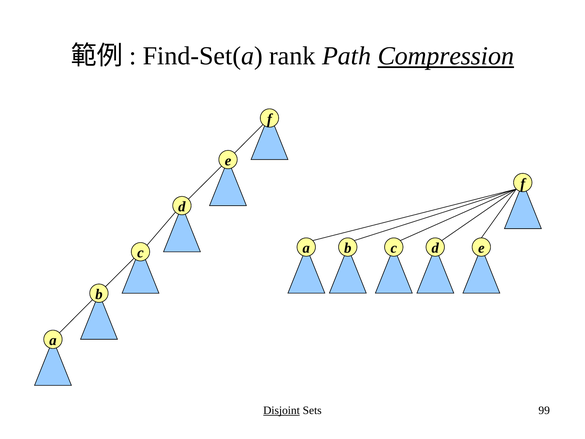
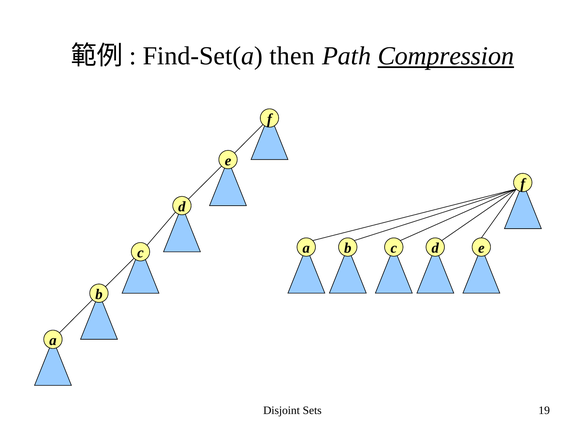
rank: rank -> then
Disjoint underline: present -> none
99: 99 -> 19
